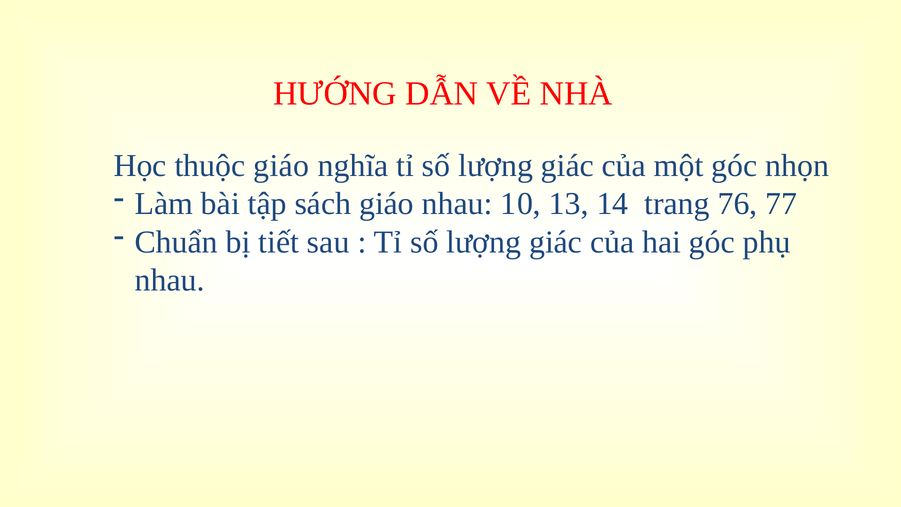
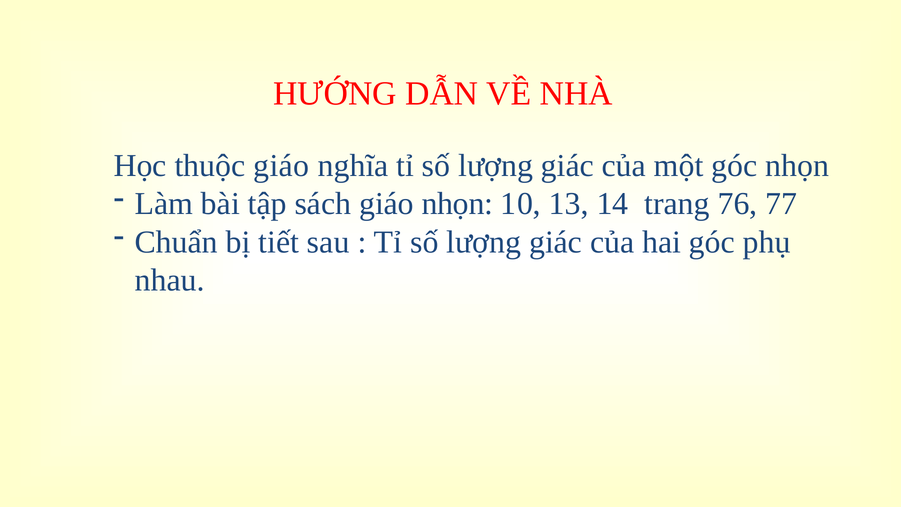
giáo nhau: nhau -> nhọn
